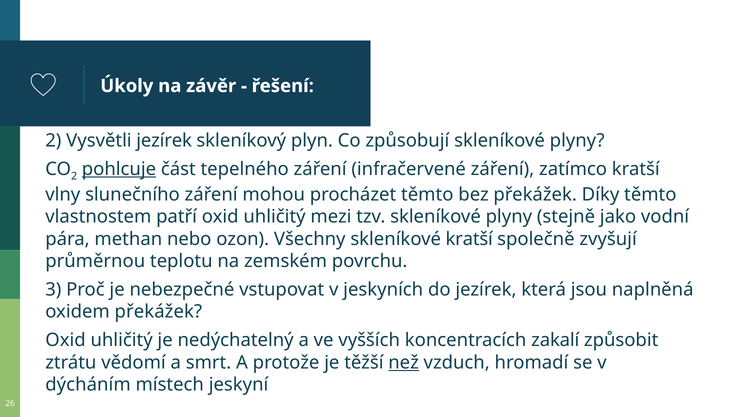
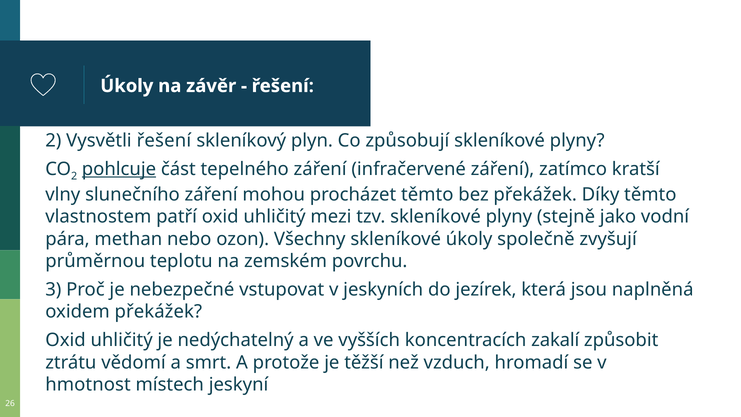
Vysvětli jezírek: jezírek -> řešení
skleníkové kratší: kratší -> úkoly
než underline: present -> none
dýcháním: dýcháním -> hmotnost
